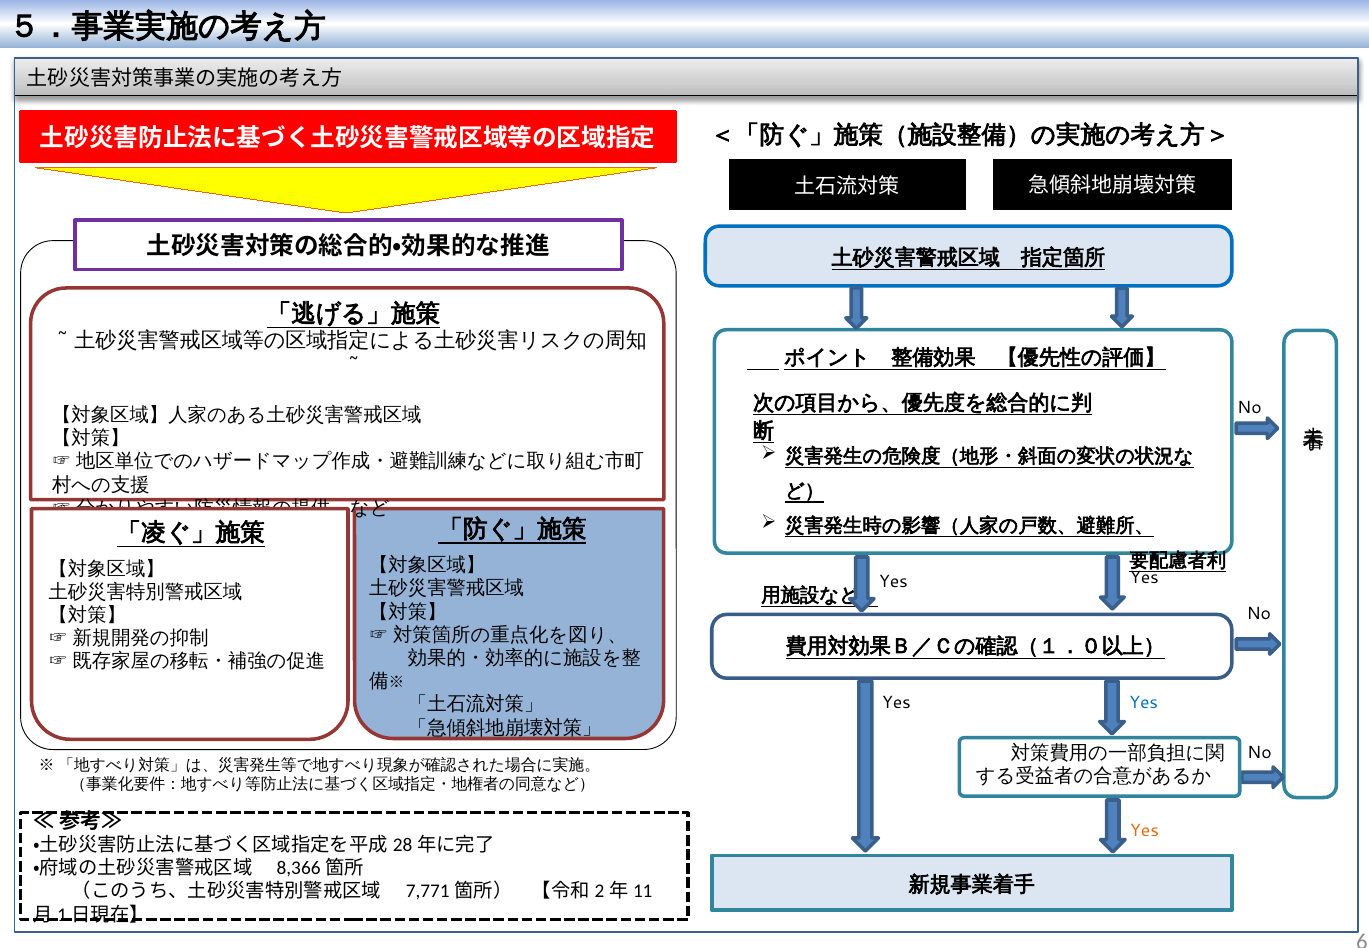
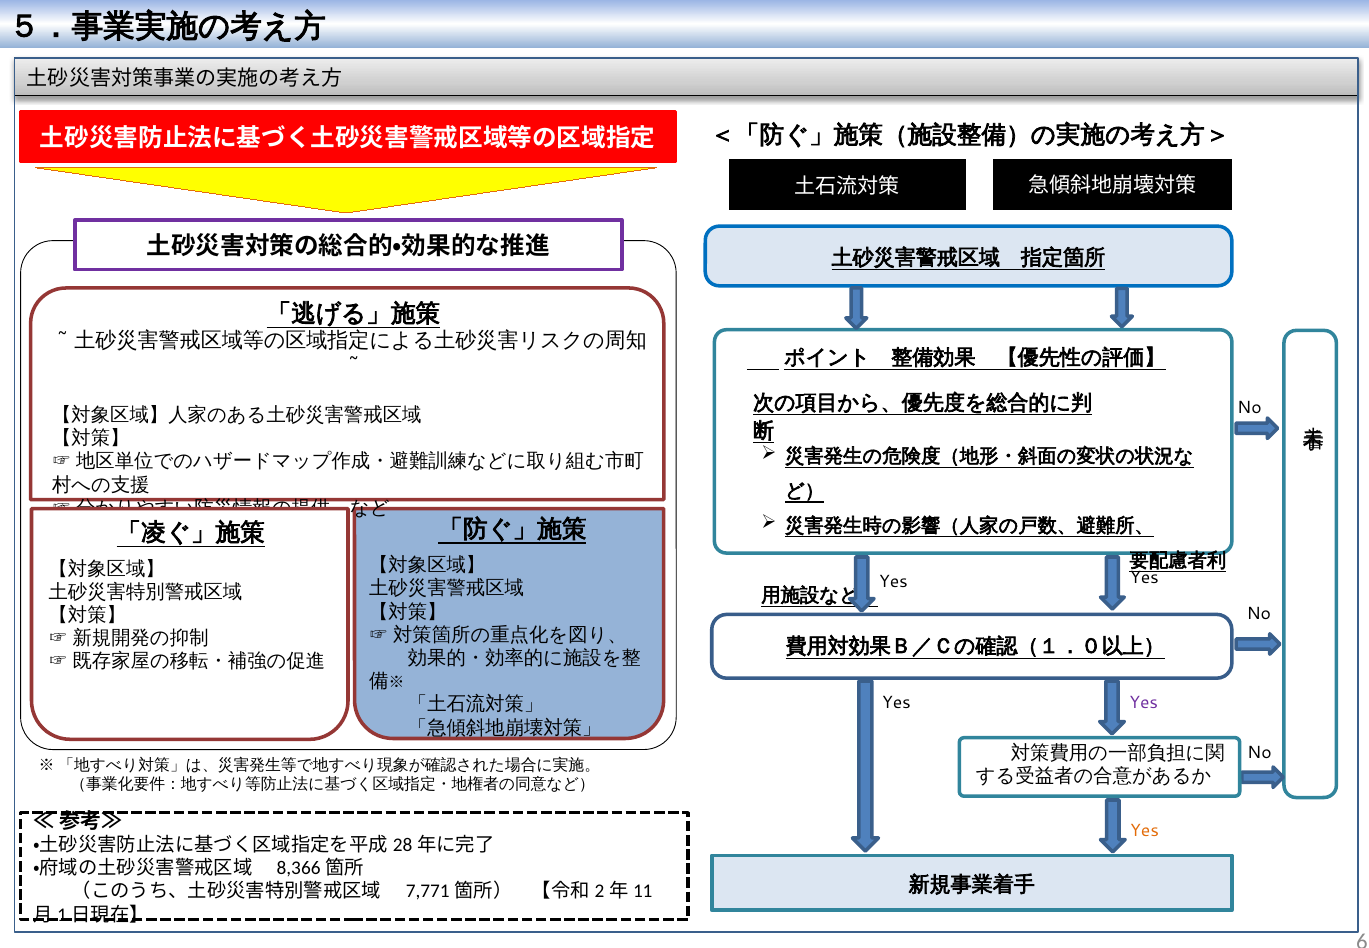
Yes at (1144, 703) colour: blue -> purple
